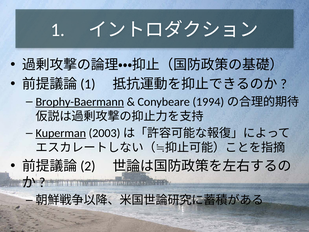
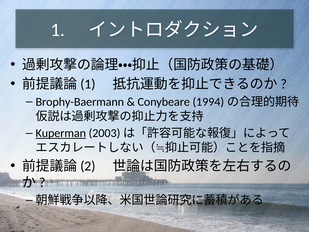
Brophy-Baermann underline: present -> none
